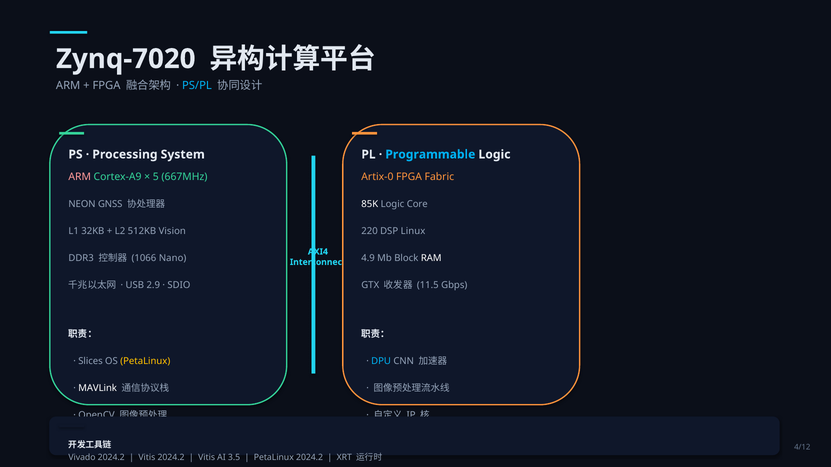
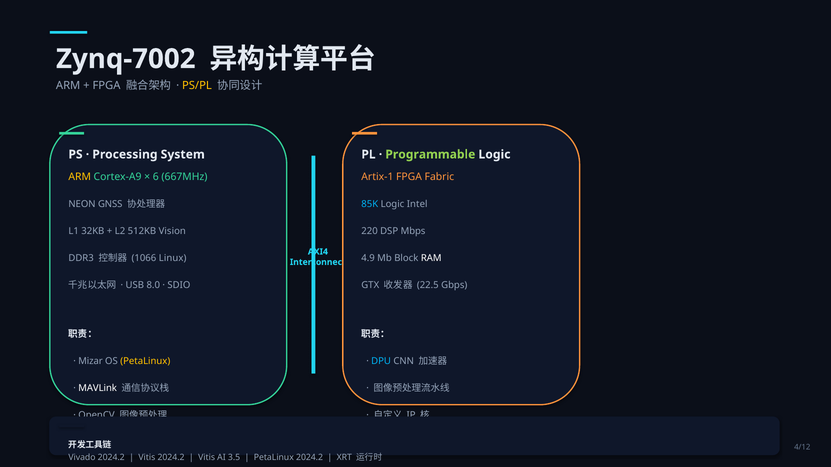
Zynq-7020: Zynq-7020 -> Zynq-7002
PS/PL colour: light blue -> yellow
Programmable colour: light blue -> light green
ARM at (80, 177) colour: pink -> yellow
5: 5 -> 6
Artix-0: Artix-0 -> Artix-1
85K colour: white -> light blue
Core: Core -> Intel
Linux: Linux -> Mbps
Nano: Nano -> Linux
2.9: 2.9 -> 8.0
11.5: 11.5 -> 22.5
Slices: Slices -> Mizar
